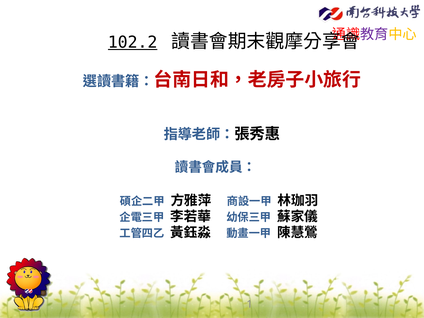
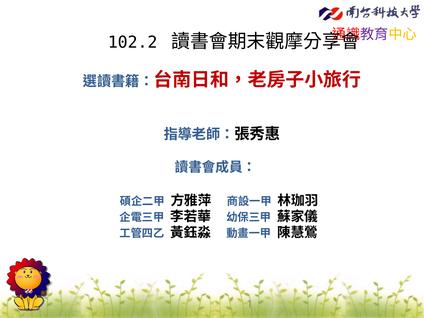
102.2 underline: present -> none
